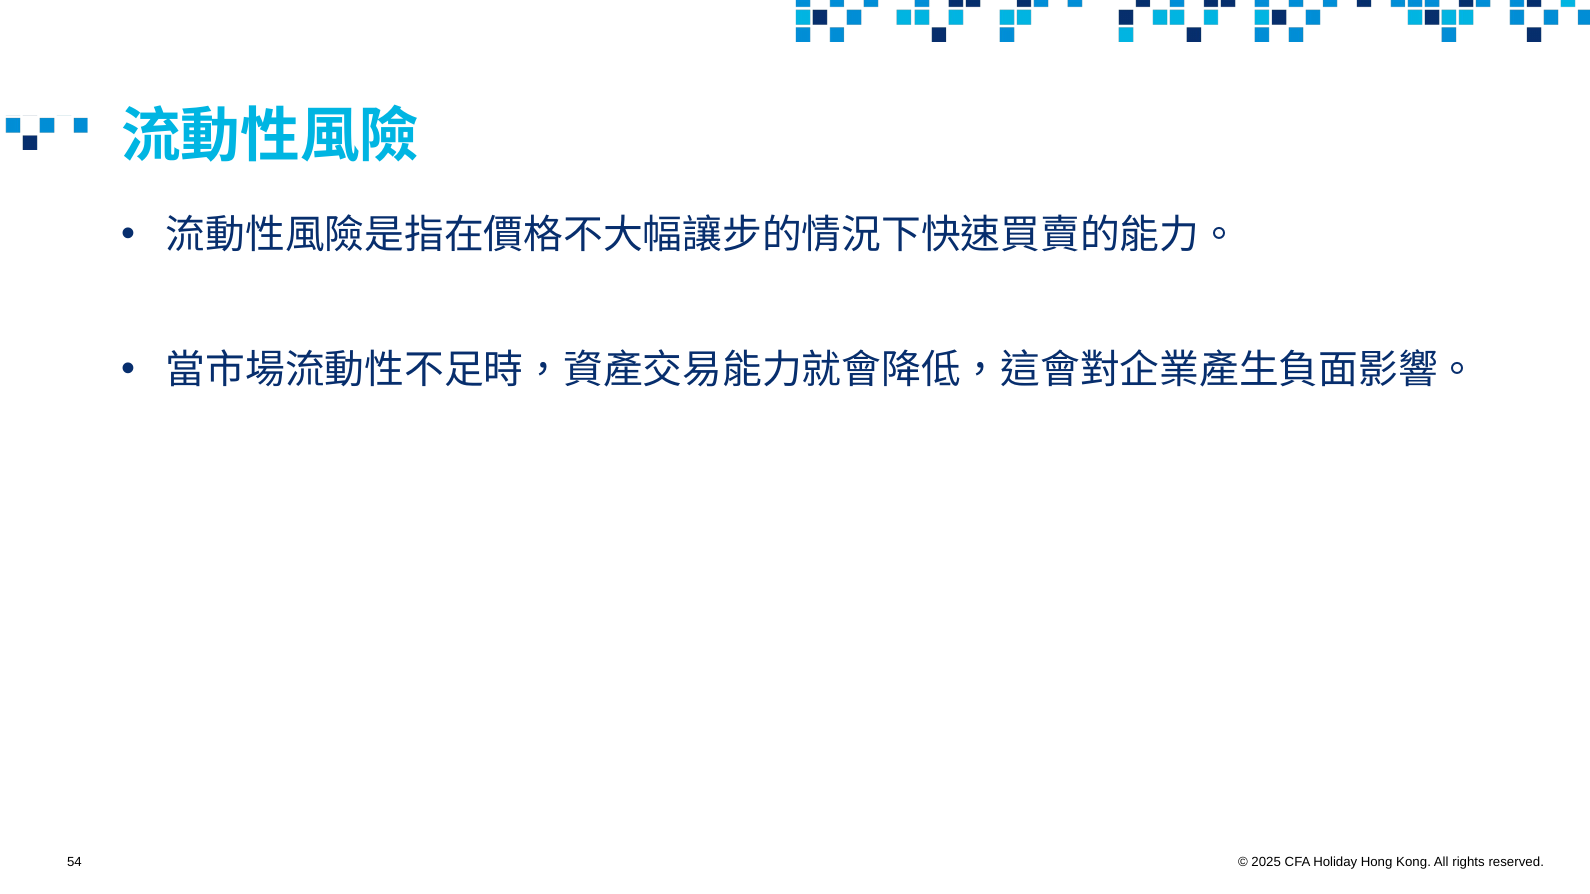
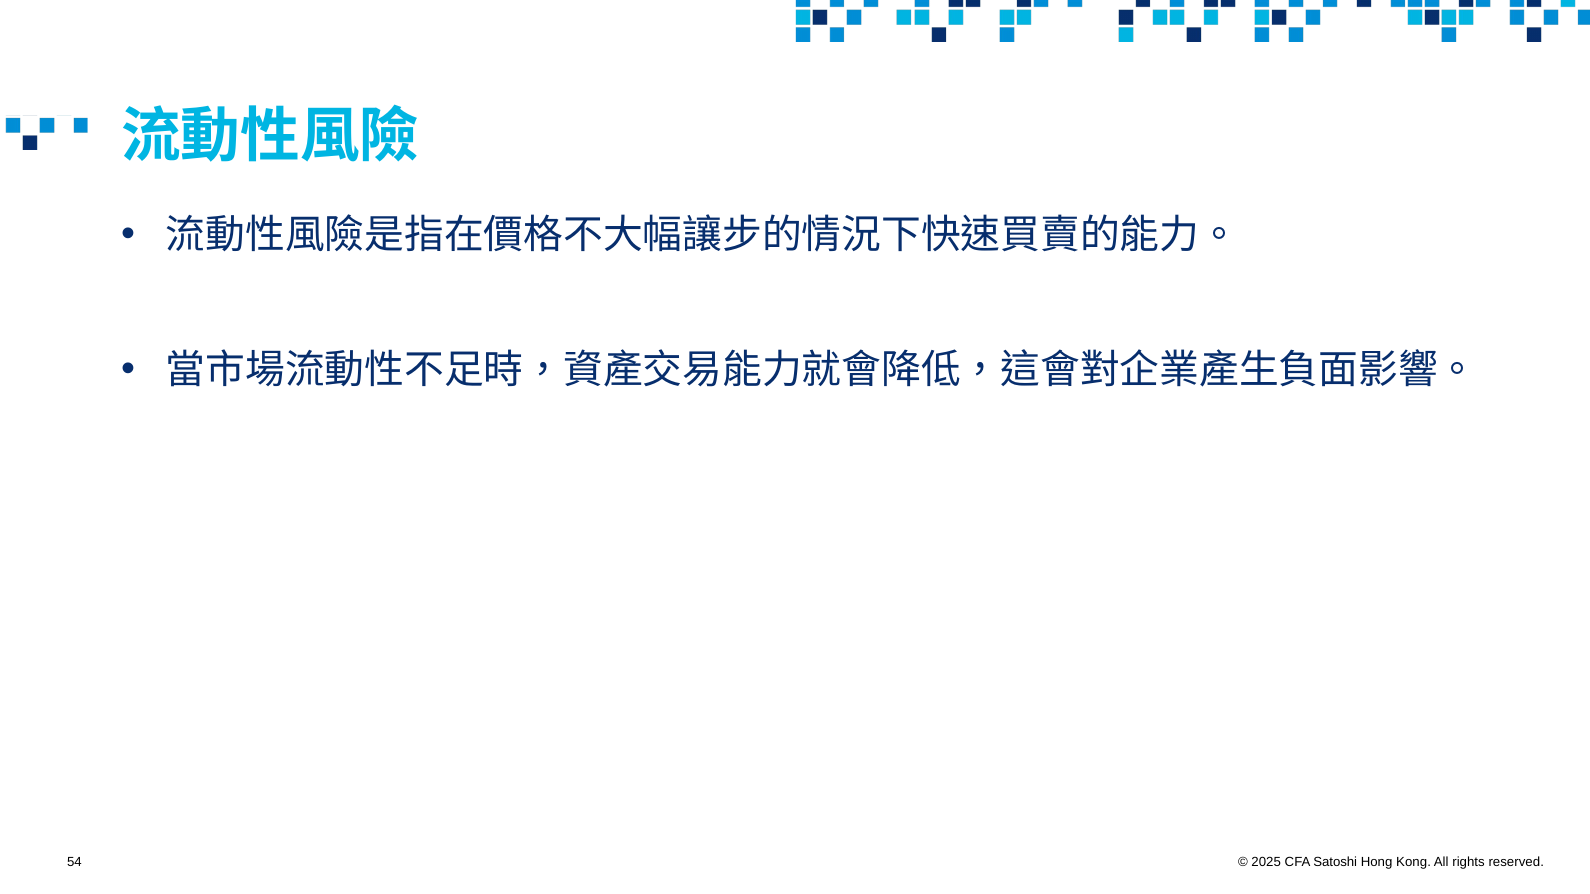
Holiday: Holiday -> Satoshi
